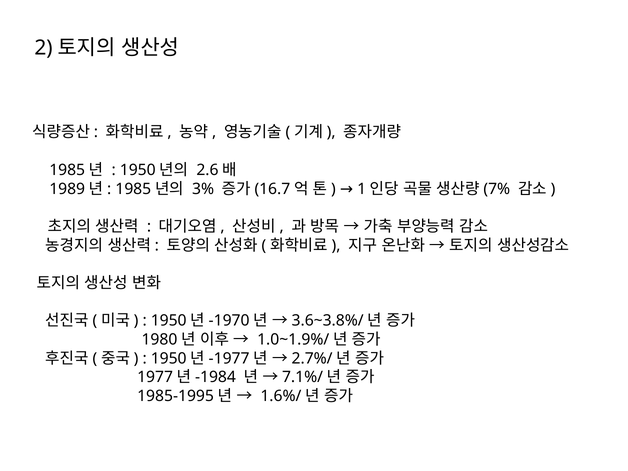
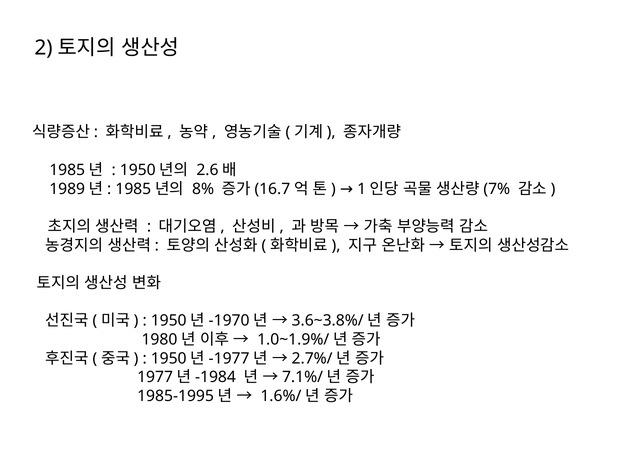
3%: 3% -> 8%
